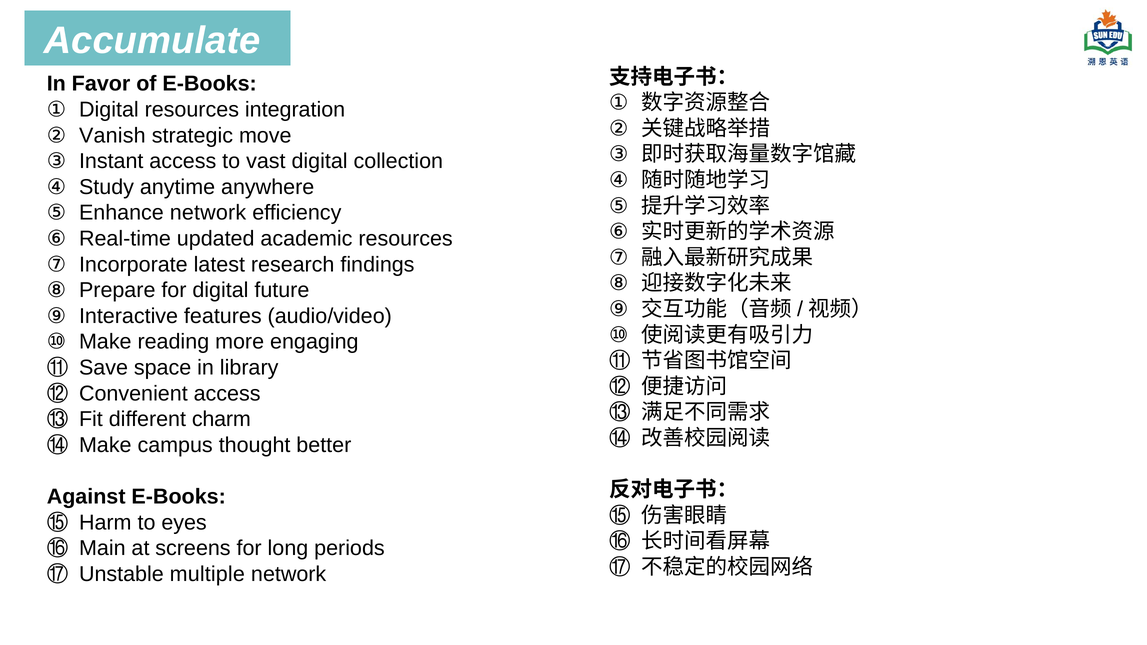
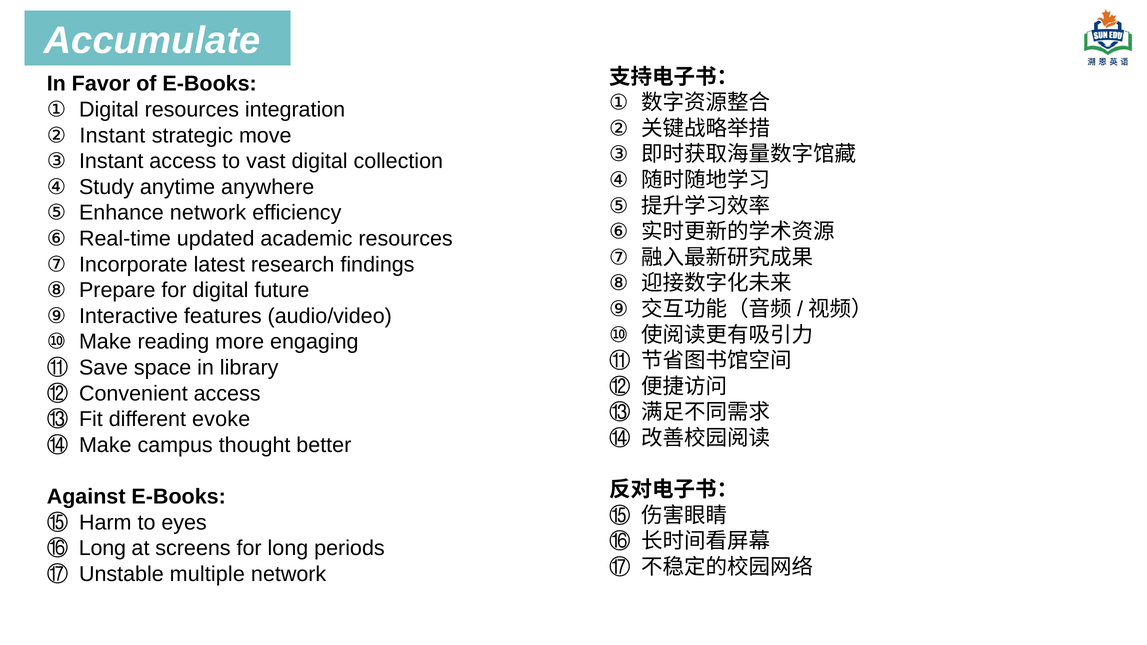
Vanish at (112, 135): Vanish -> Instant
charm: charm -> evoke
Main at (102, 548): Main -> Long
